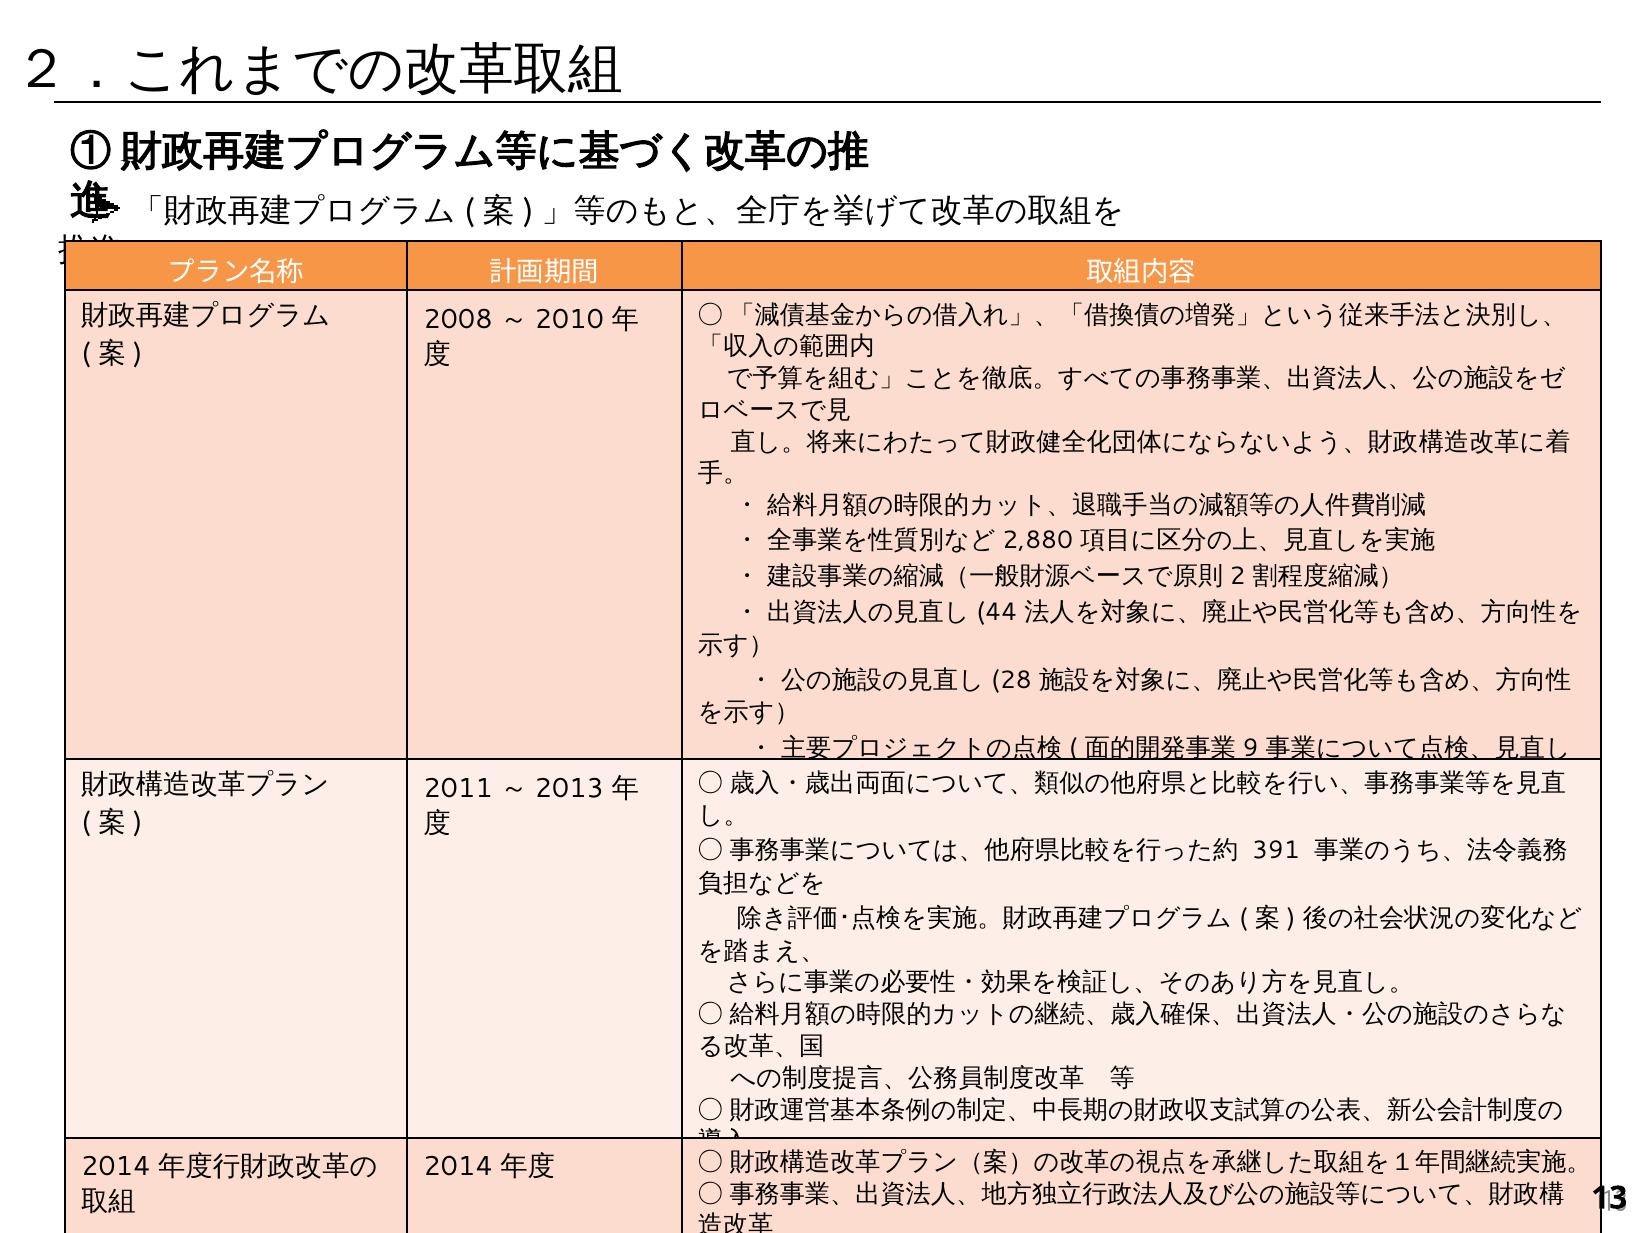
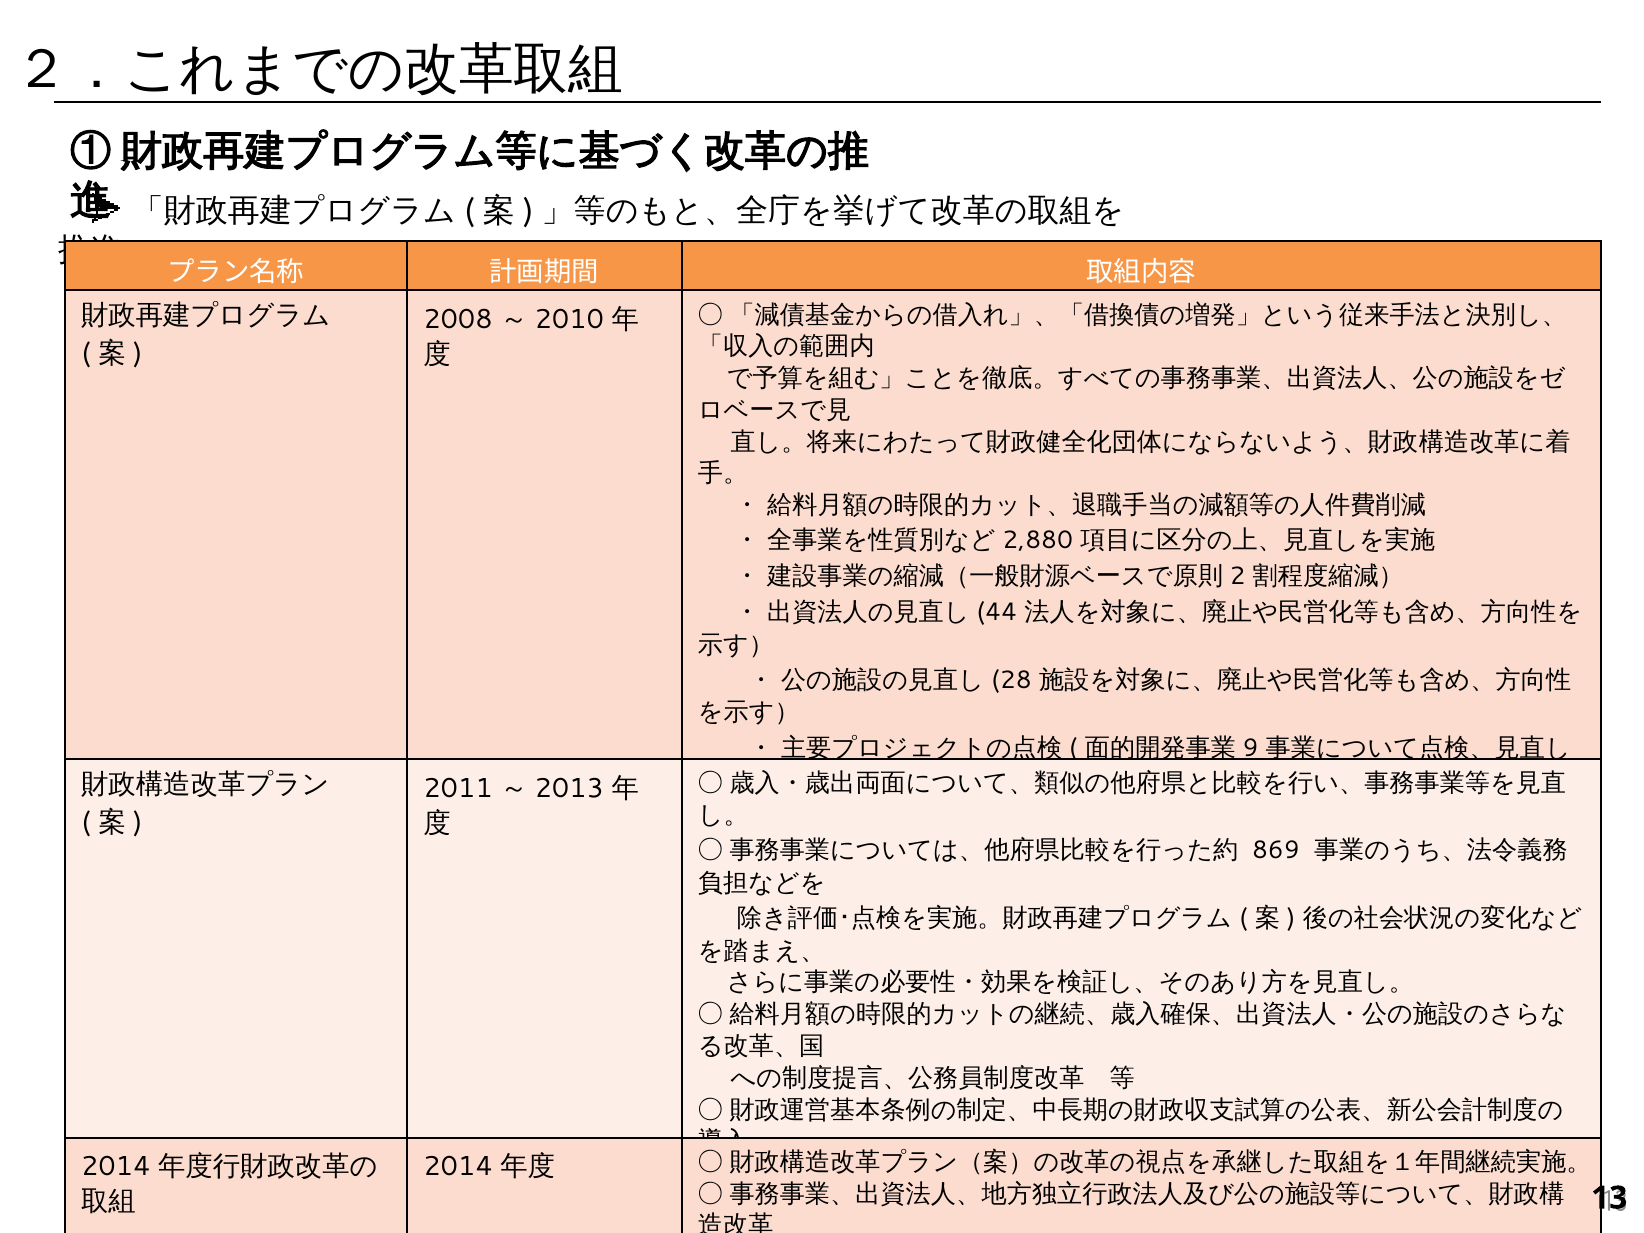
391: 391 -> 869
